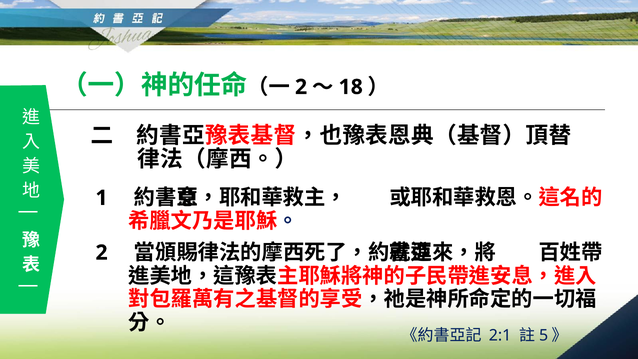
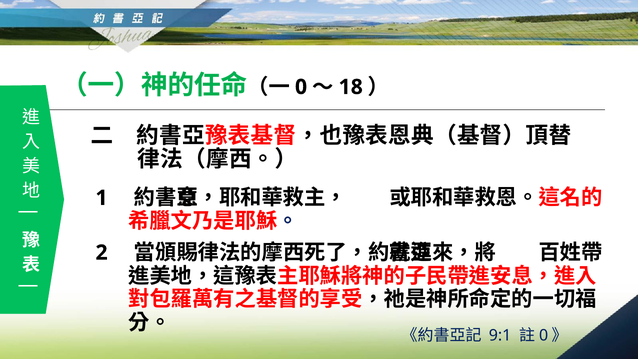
2 at (301, 87): 2 -> 0
2:1: 2:1 -> 9:1
5 at (544, 335): 5 -> 0
